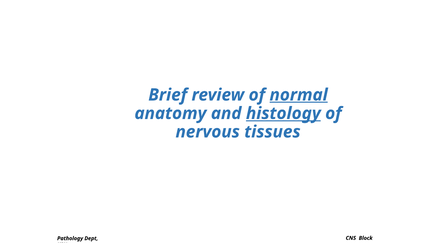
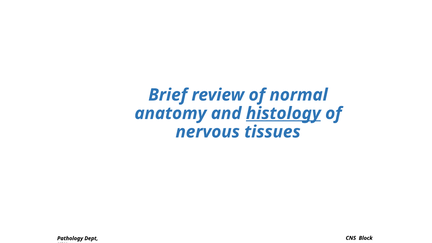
normal underline: present -> none
